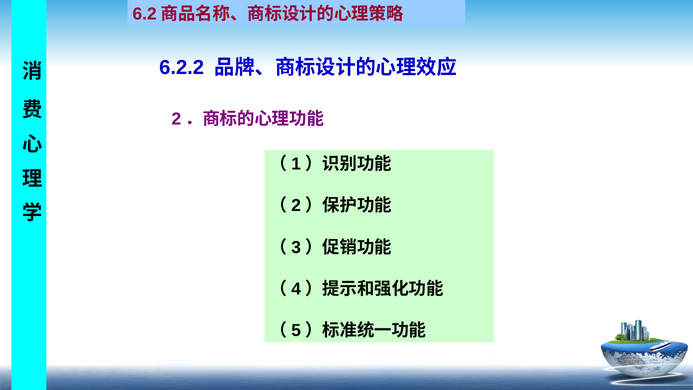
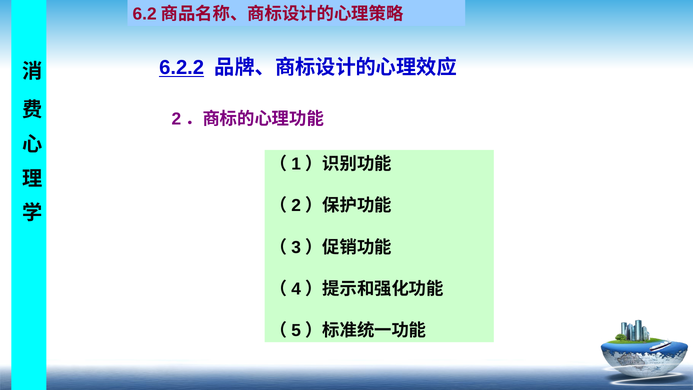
6.2.2 underline: none -> present
